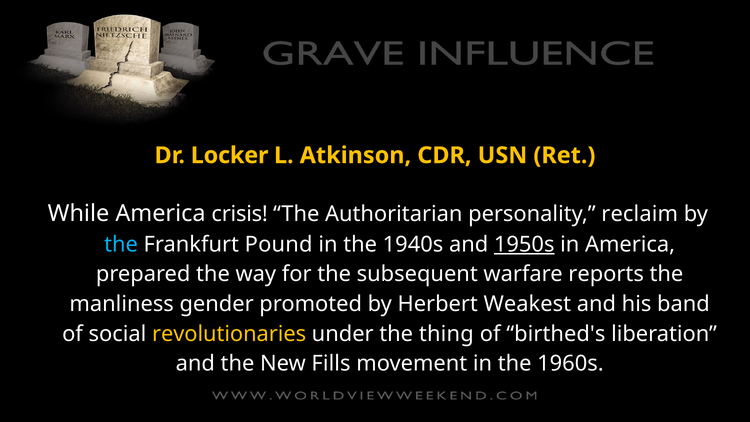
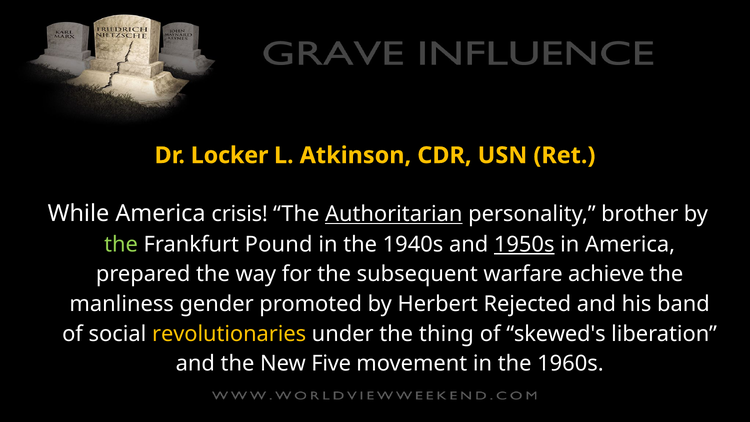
Authoritarian underline: none -> present
reclaim: reclaim -> brother
the at (121, 244) colour: light blue -> light green
reports: reports -> achieve
Weakest: Weakest -> Rejected
birthed's: birthed's -> skewed's
Fills: Fills -> Five
